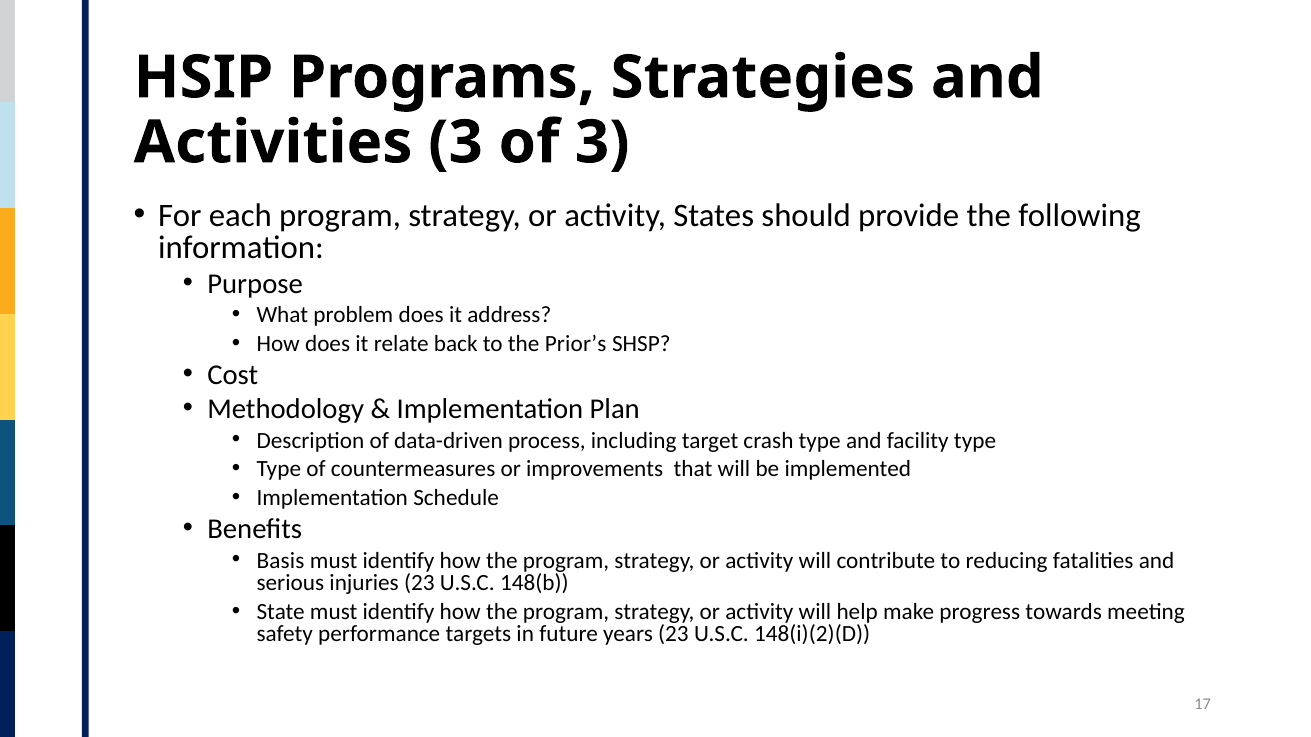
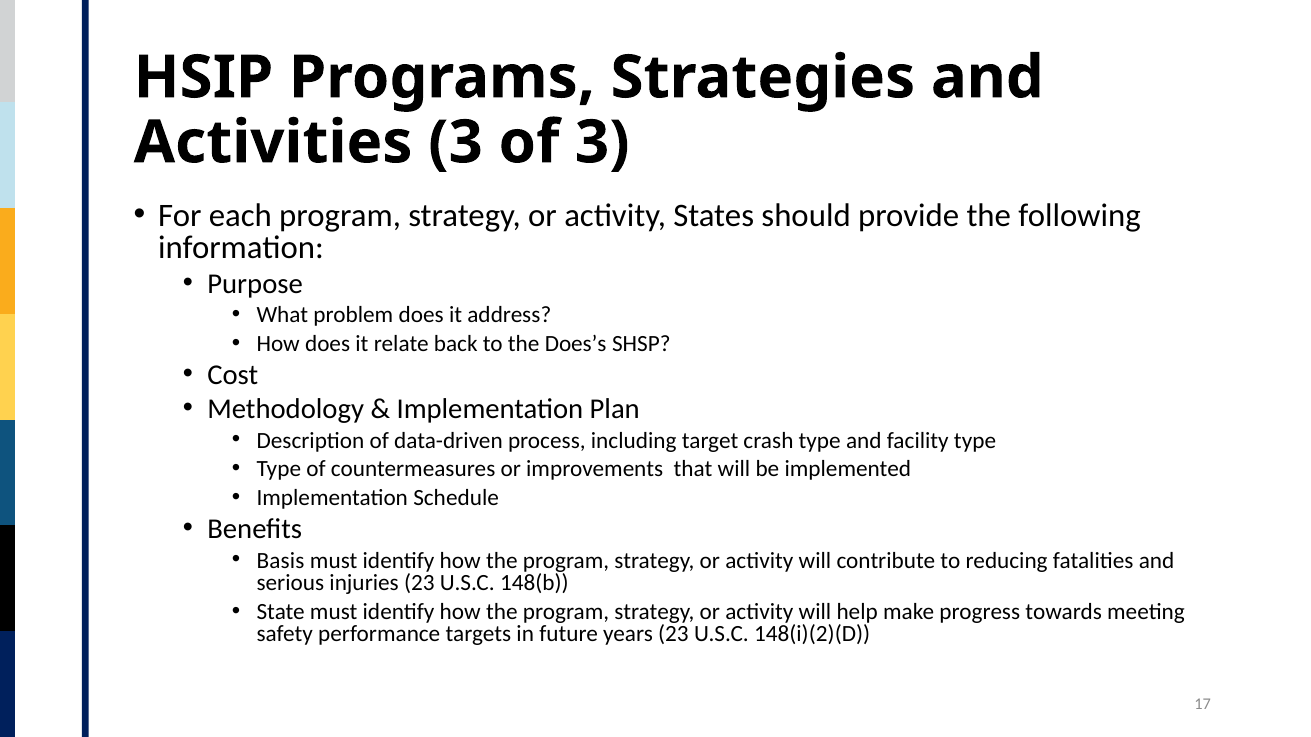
Prior’s: Prior’s -> Does’s
